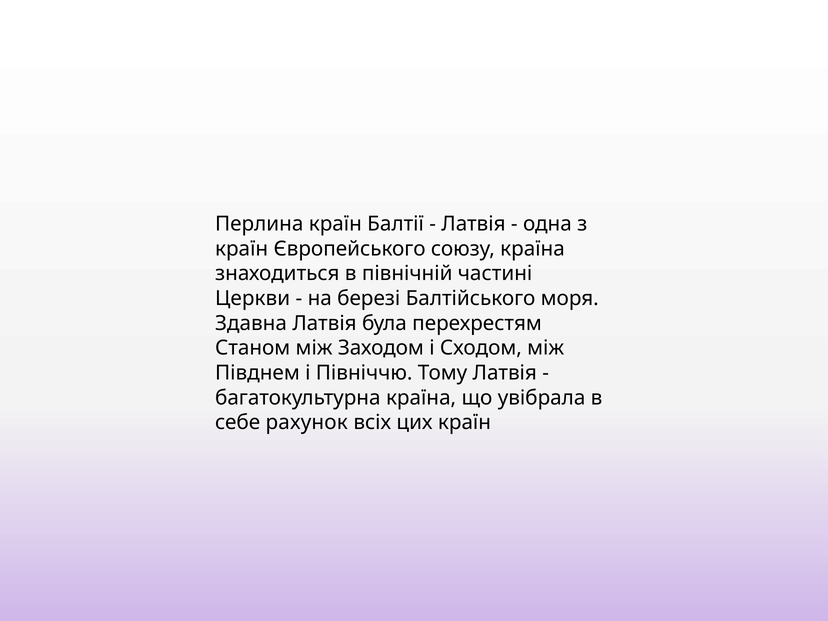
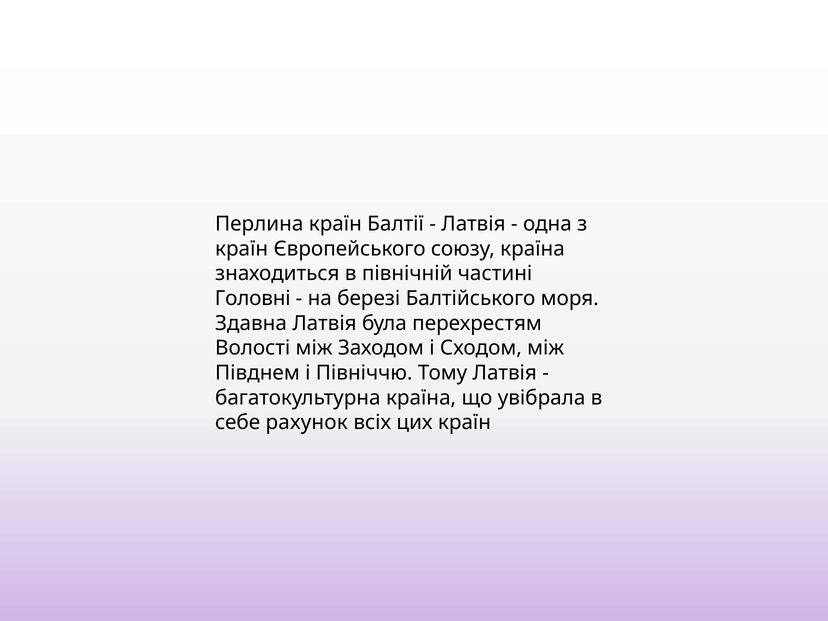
Церкви: Церкви -> Головні
Станом: Станом -> Волості
